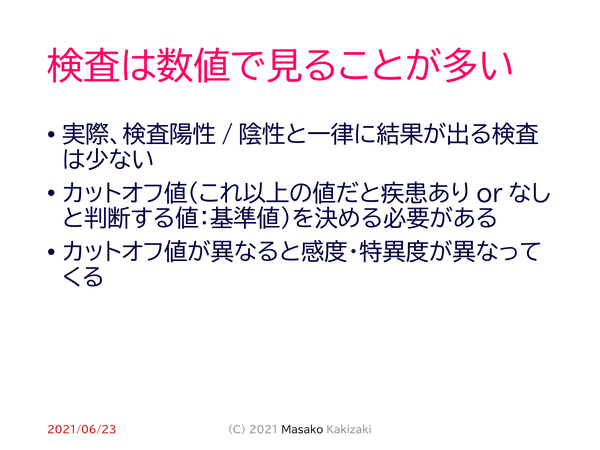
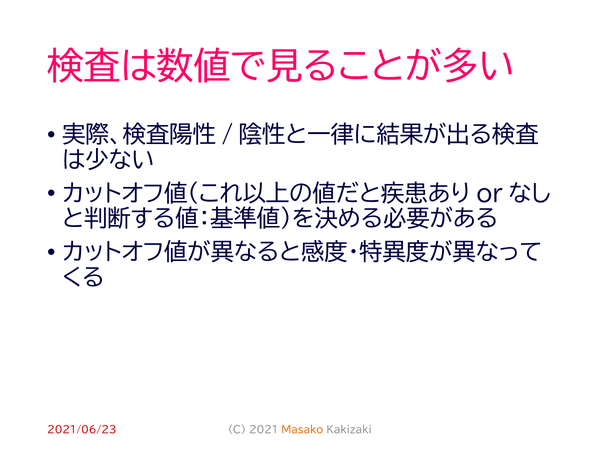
Masako colour: black -> orange
